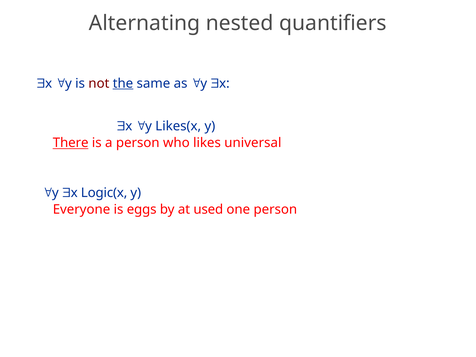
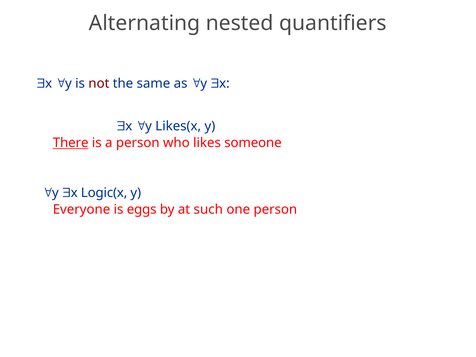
the underline: present -> none
universal: universal -> someone
used: used -> such
